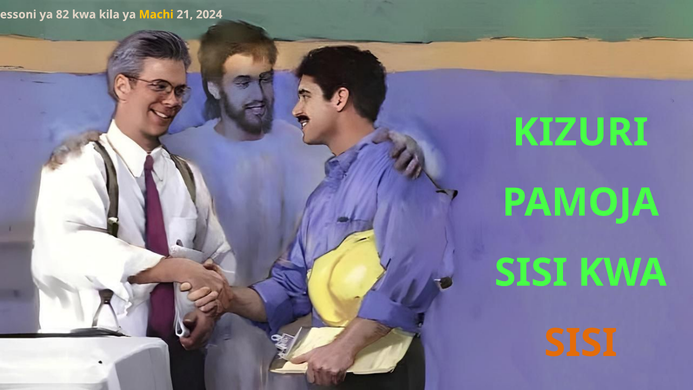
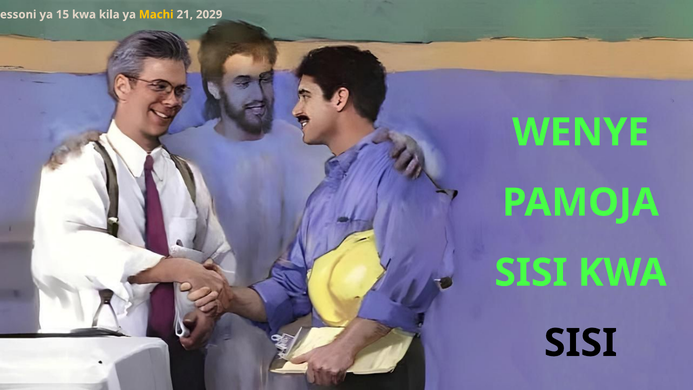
82: 82 -> 15
2024: 2024 -> 2029
KIZURI: KIZURI -> WENYE
SISI at (581, 343) colour: orange -> black
